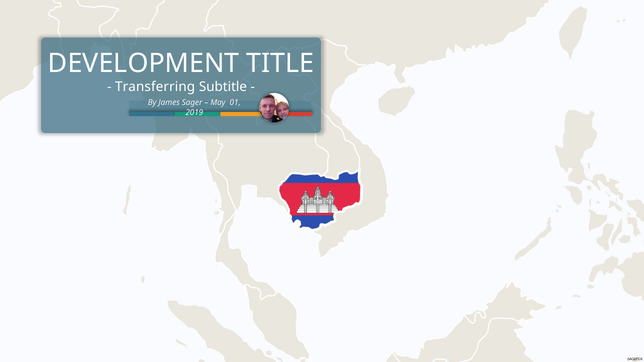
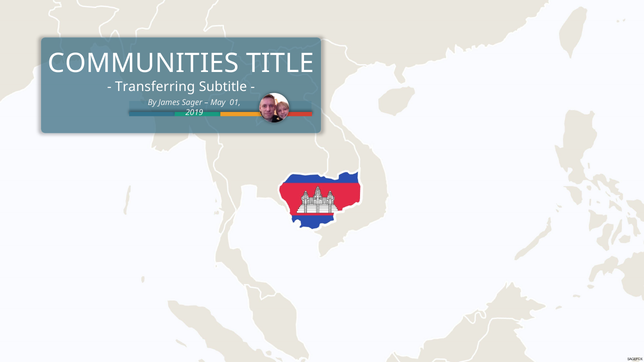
DEVELOPMENT: DEVELOPMENT -> COMMUNITIES
